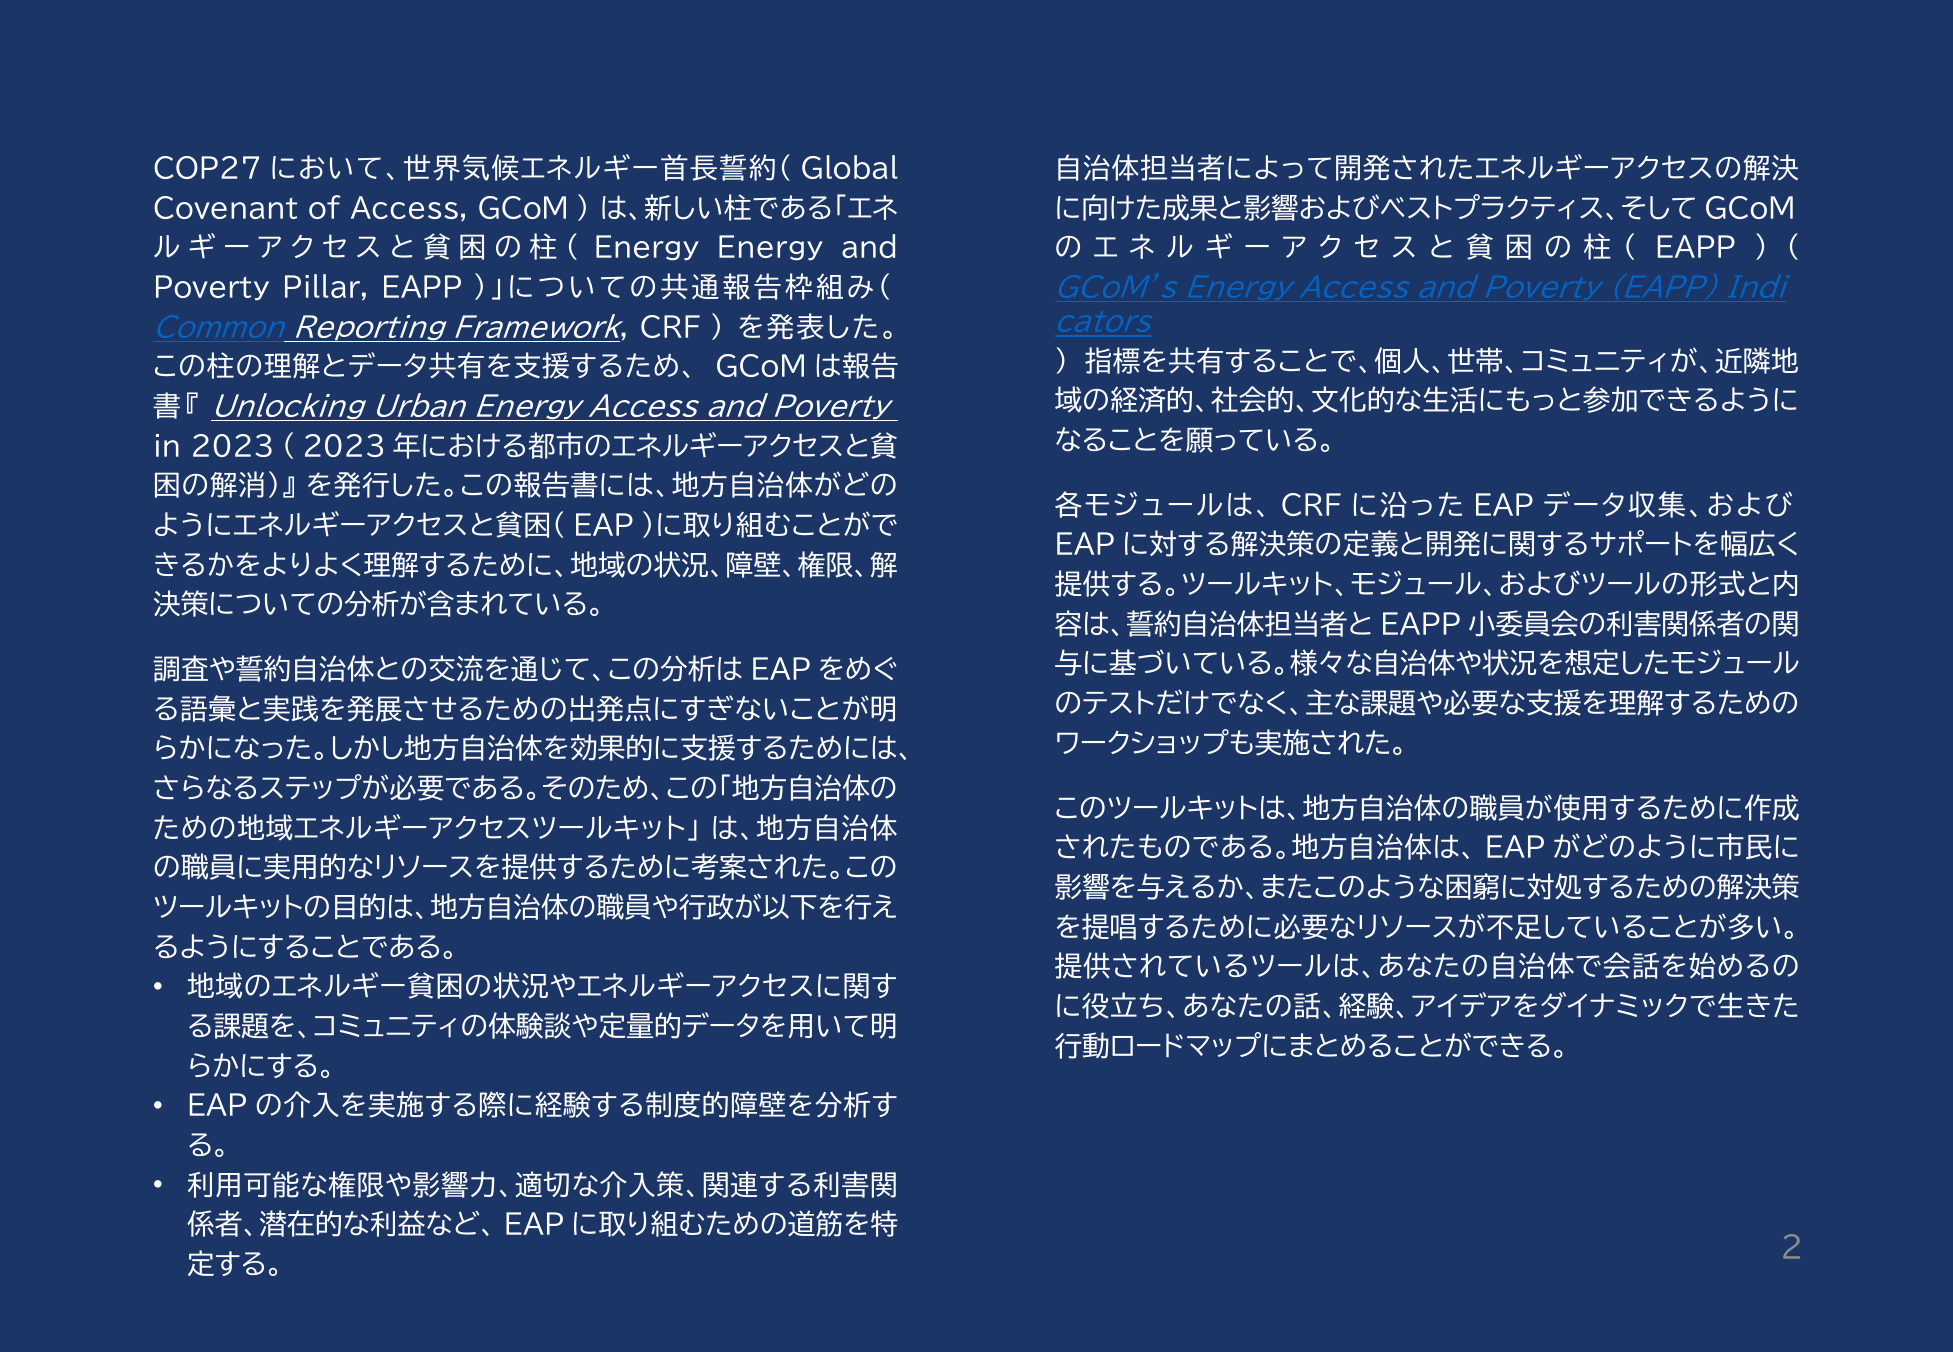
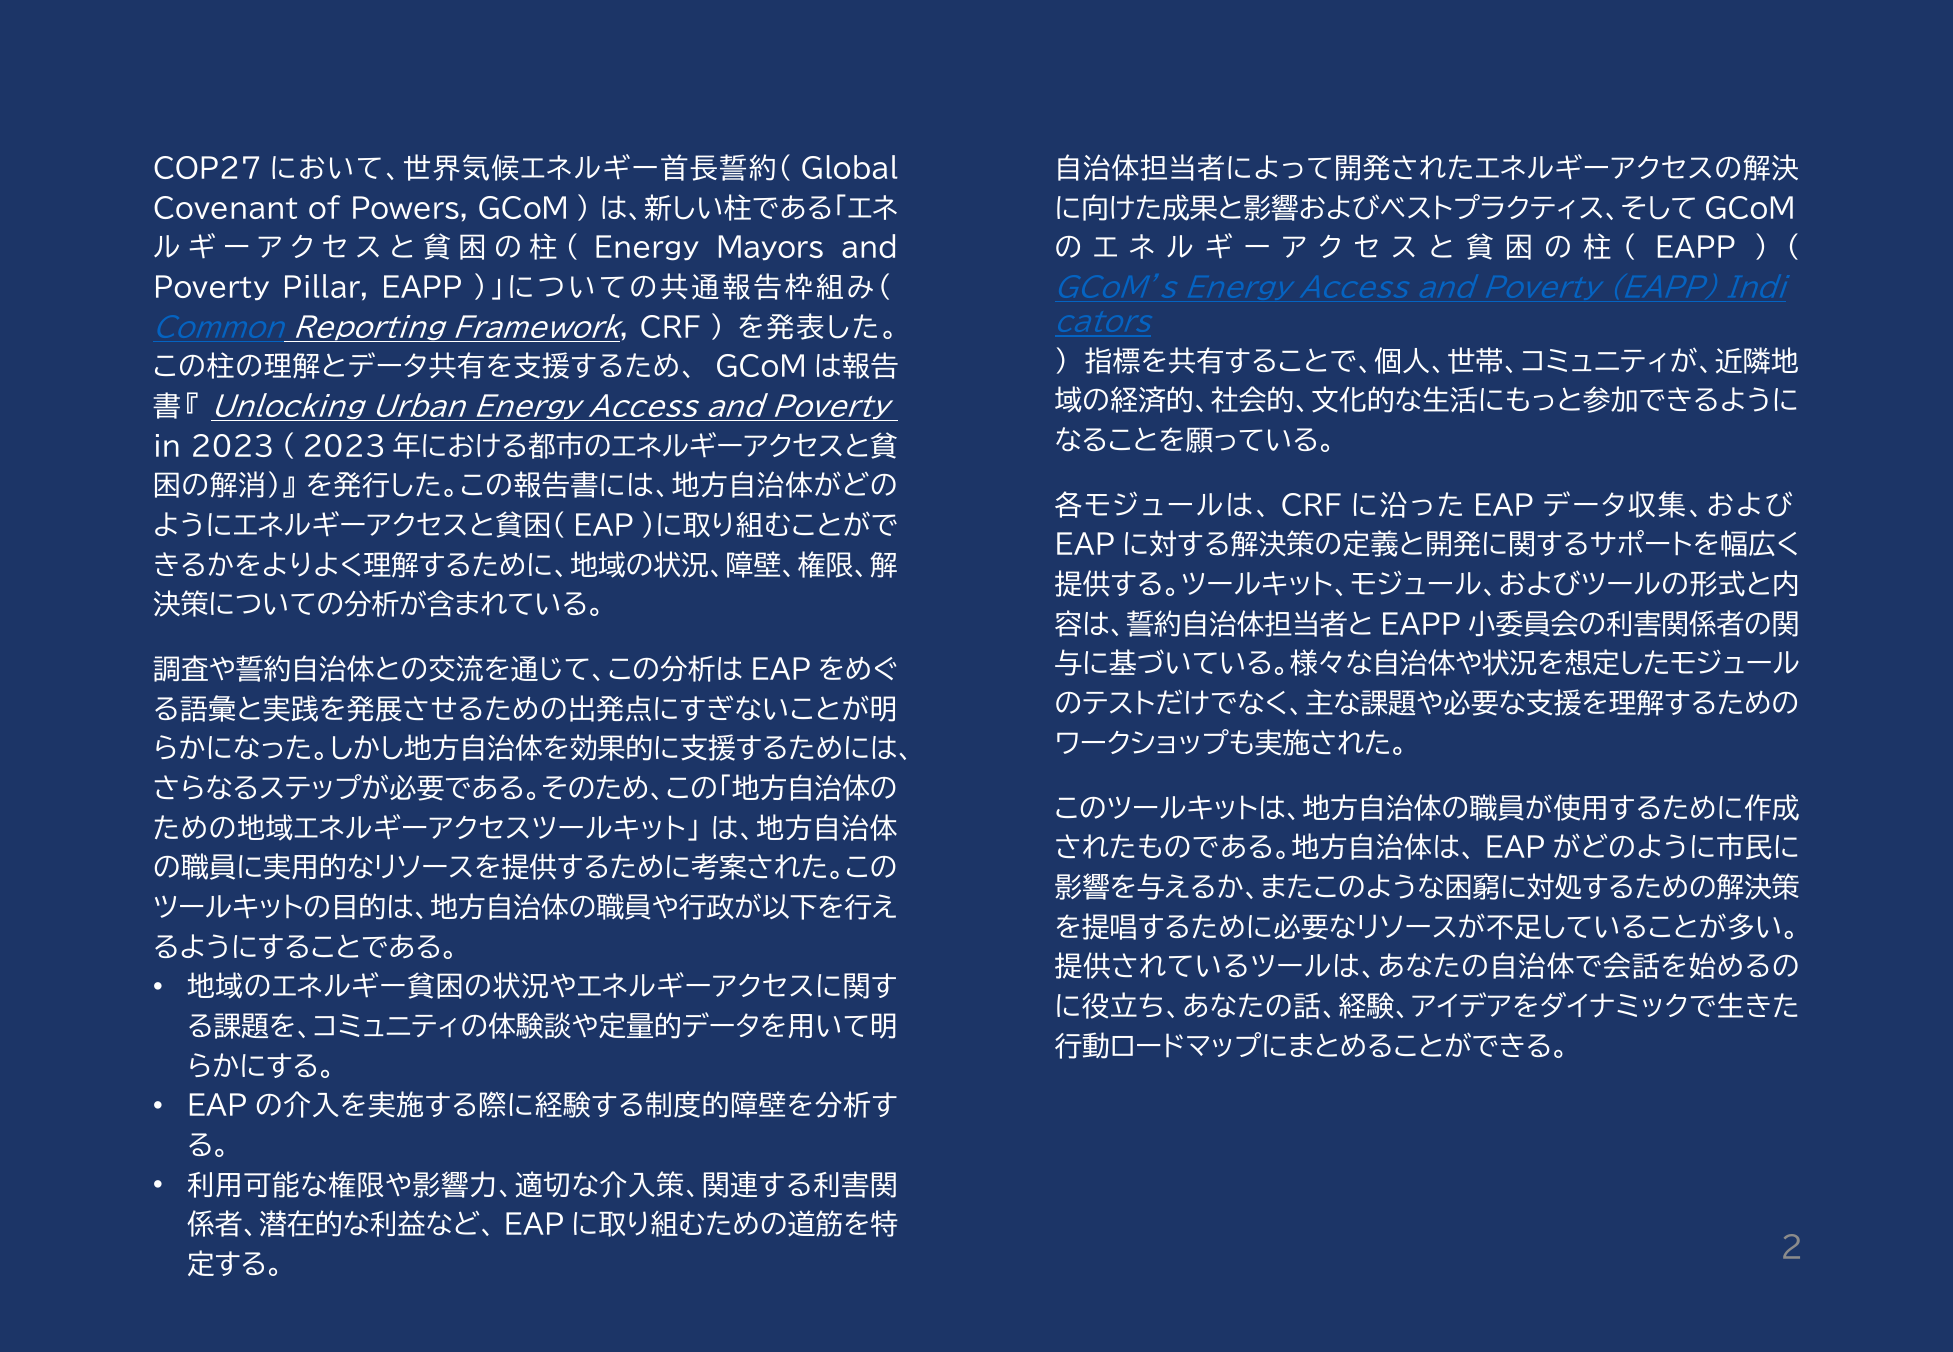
of Access: Access -> Powers
Energy Energy: Energy -> Mayors
